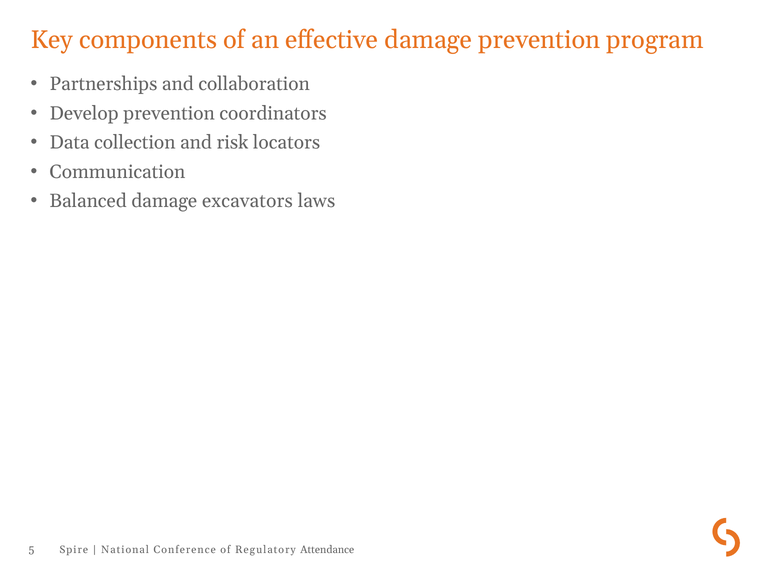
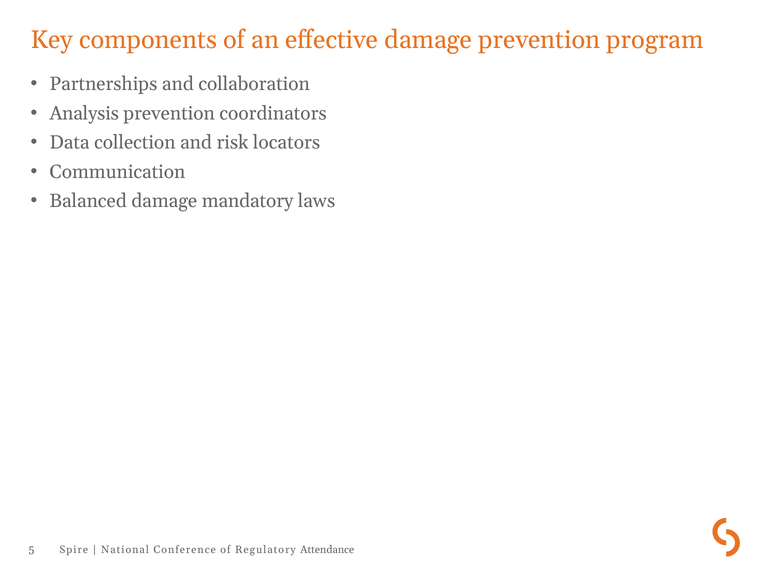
Develop: Develop -> Analysis
excavators: excavators -> mandatory
